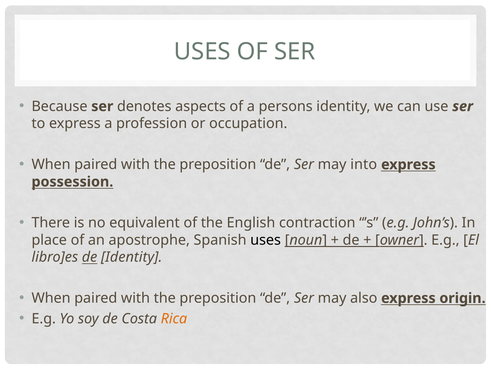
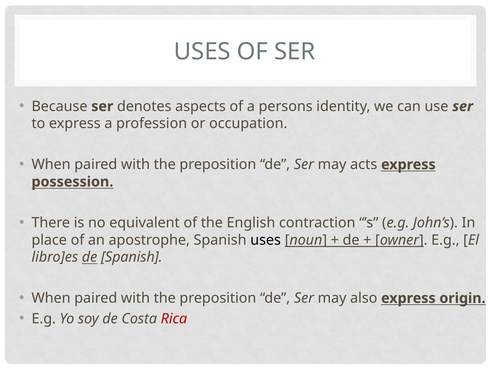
into: into -> acts
de Identity: Identity -> Spanish
Rica colour: orange -> red
